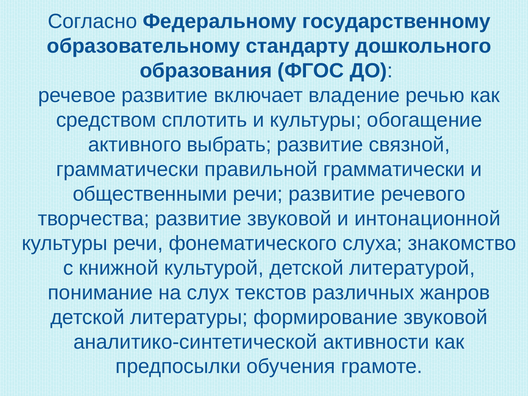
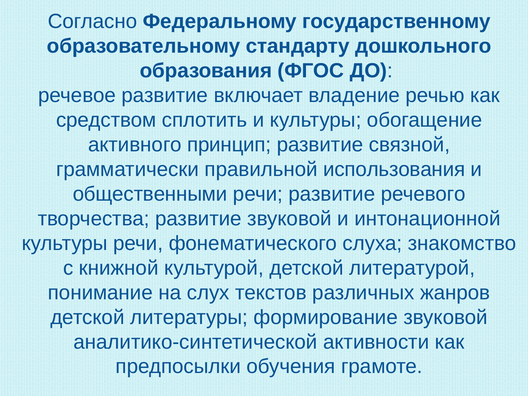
выбрать: выбрать -> принцип
правильной грамматически: грамматически -> использования
